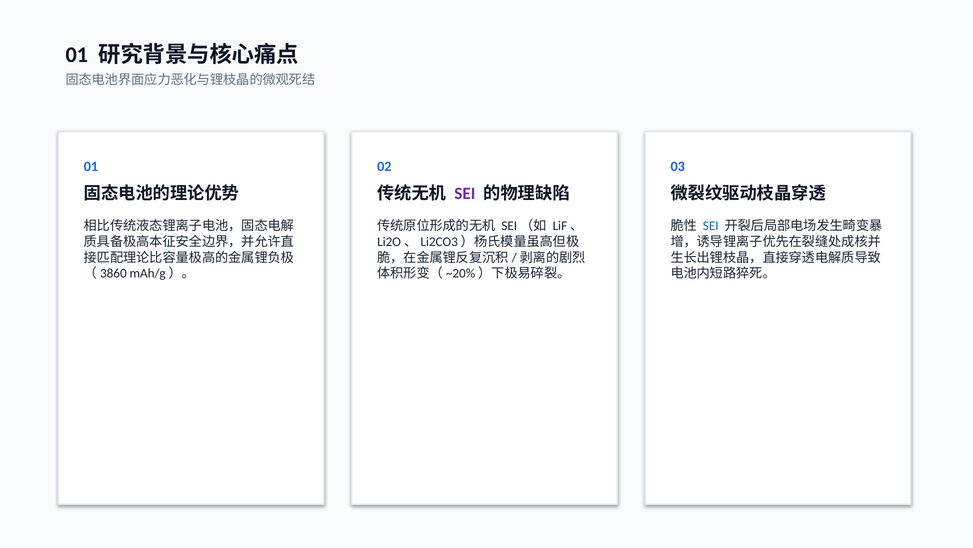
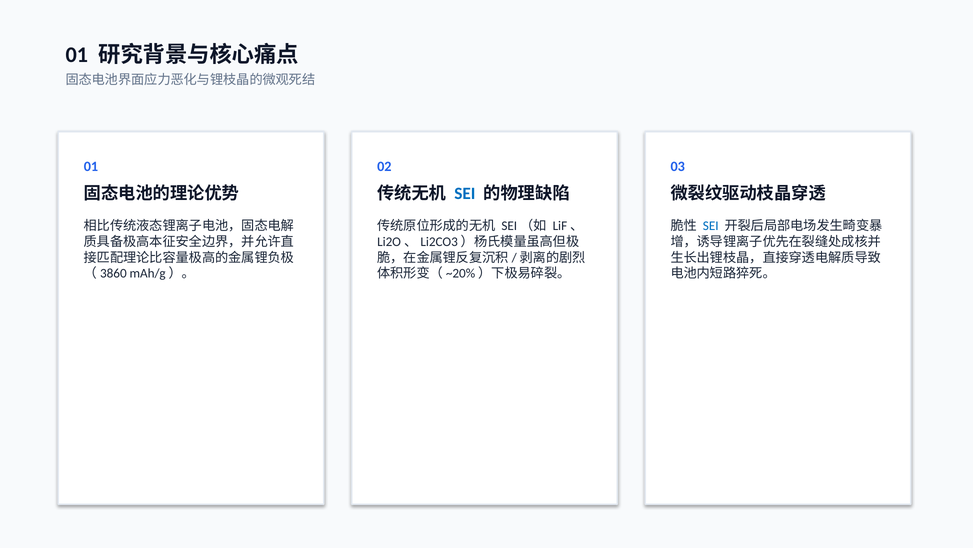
SEI at (465, 194) colour: purple -> blue
